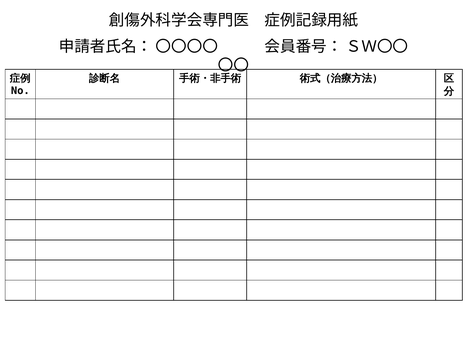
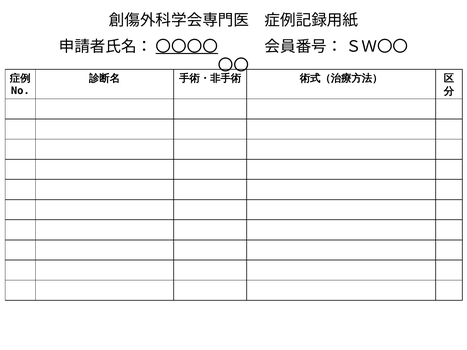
〇〇〇〇 underline: none -> present
